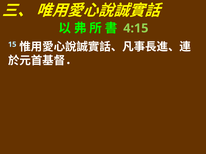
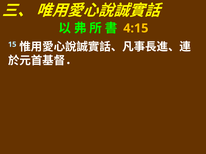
4:15 colour: light green -> yellow
